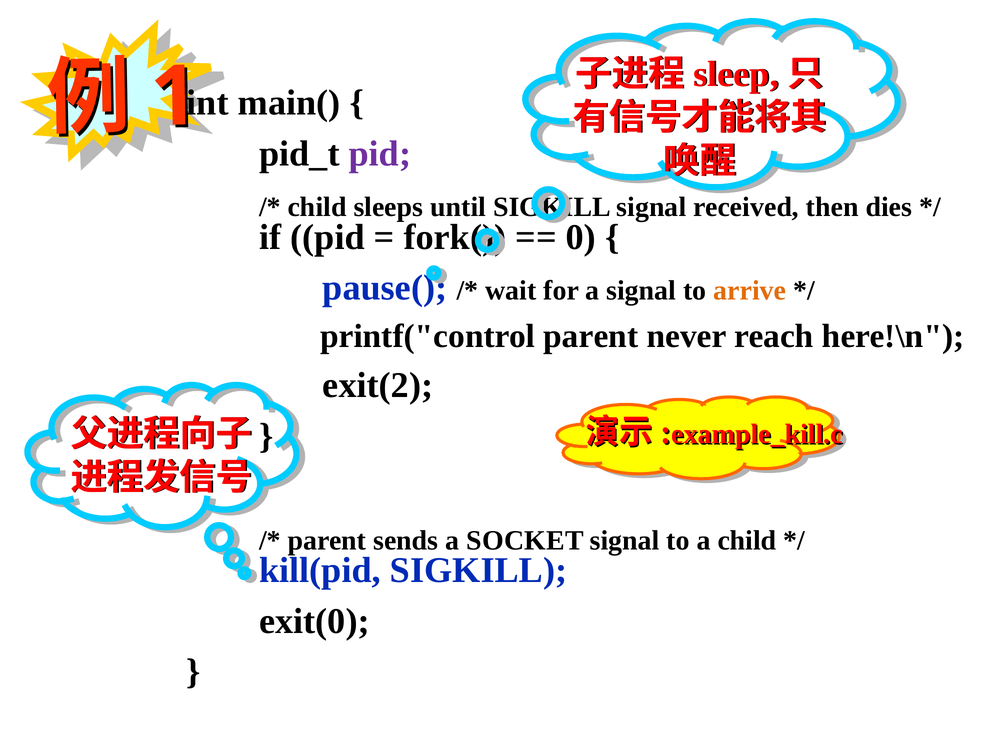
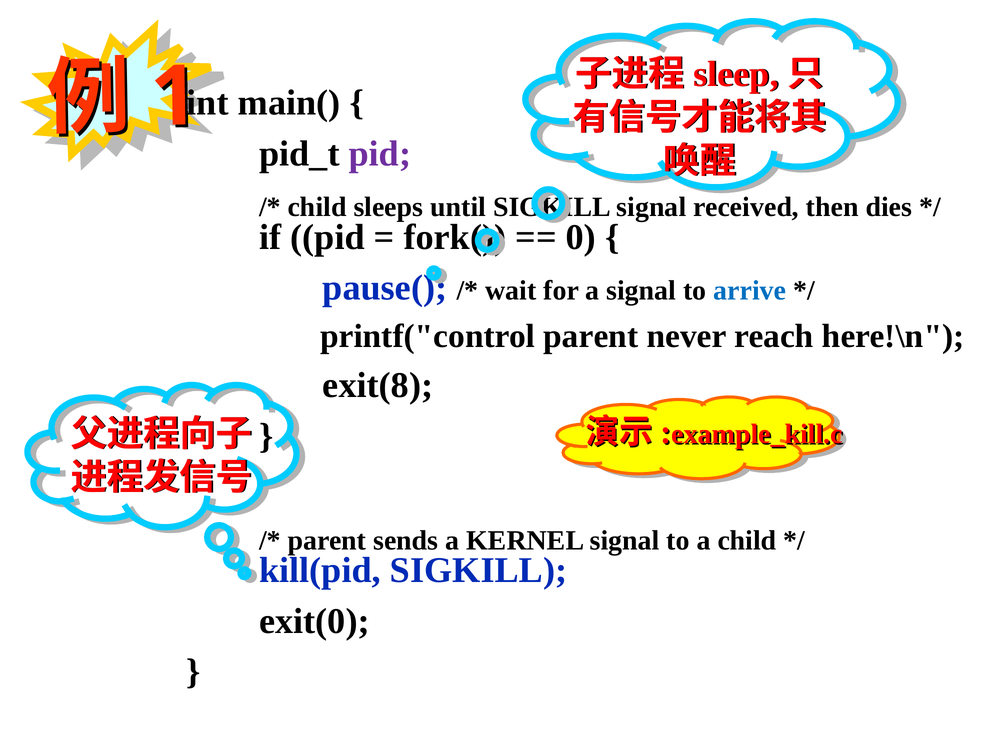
arrive colour: orange -> blue
exit(2: exit(2 -> exit(8
SOCKET: SOCKET -> KERNEL
